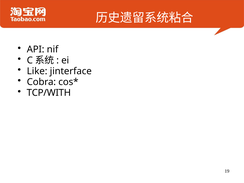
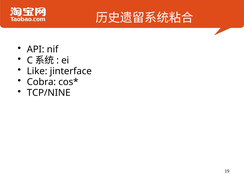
TCP/WITH: TCP/WITH -> TCP/NINE
